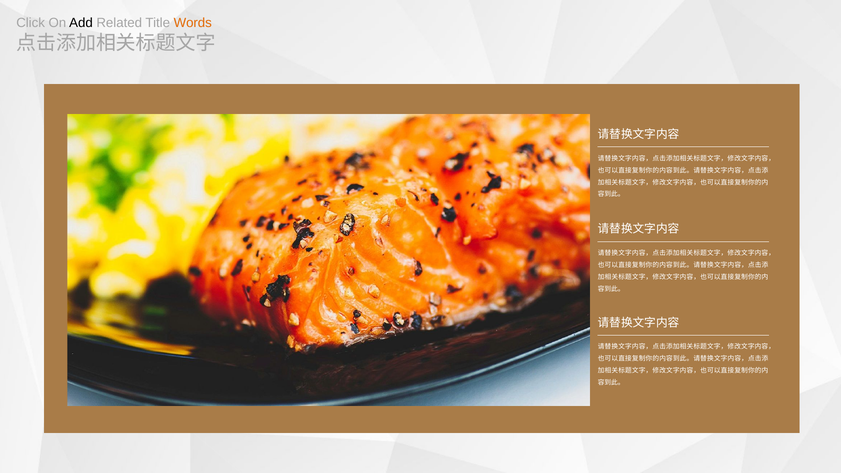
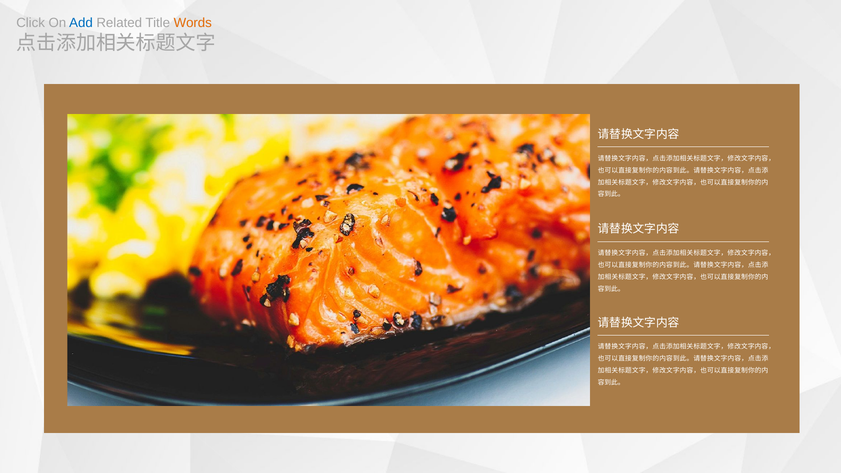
Add colour: black -> blue
